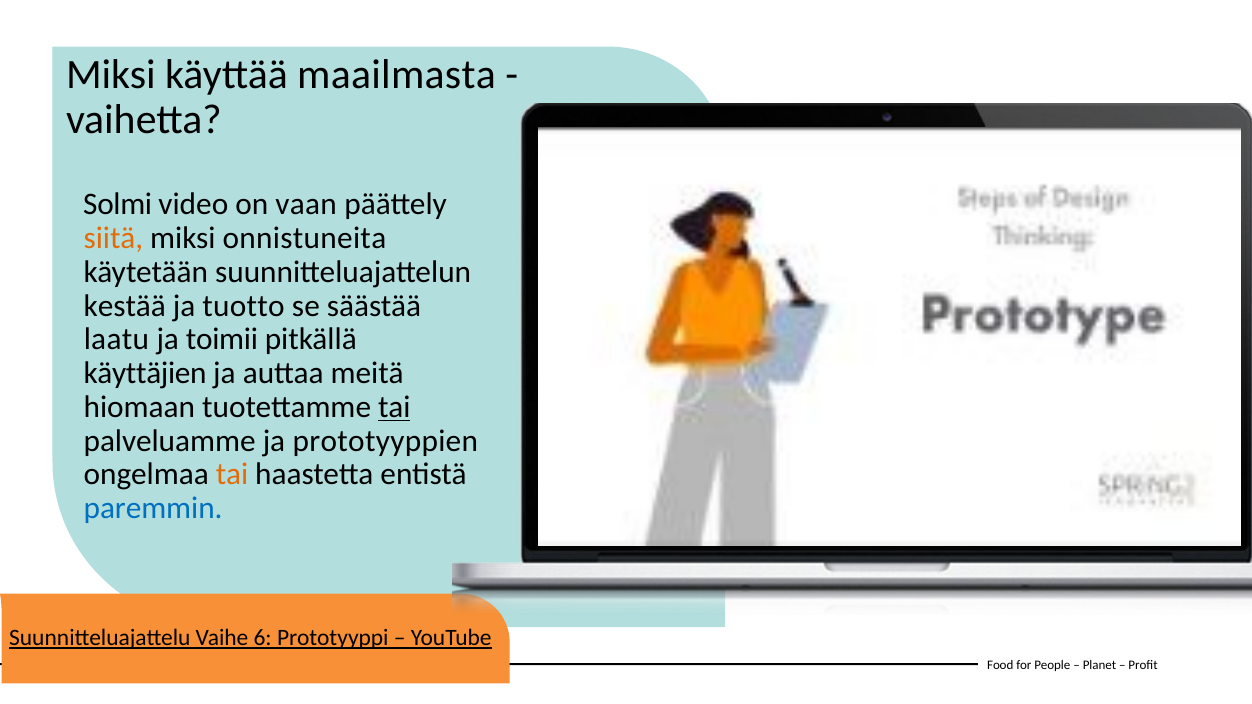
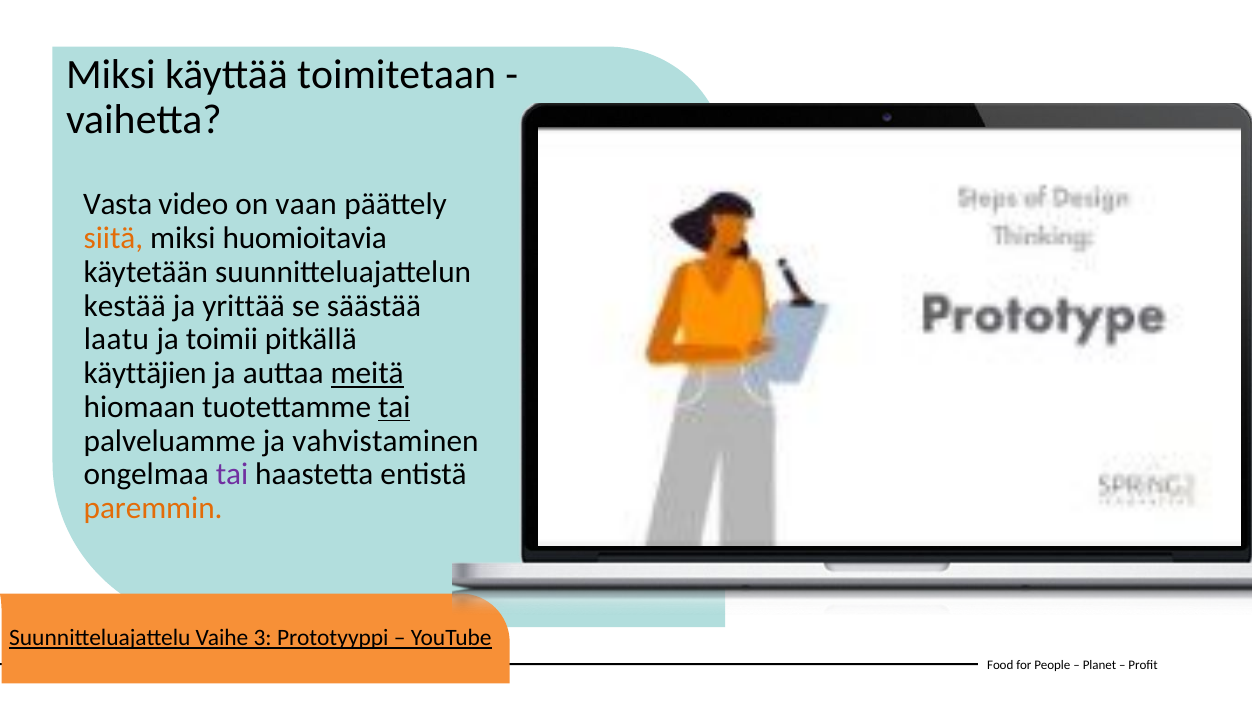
maailmasta: maailmasta -> toimitetaan
Solmi: Solmi -> Vasta
onnistuneita: onnistuneita -> huomioitavia
tuotto: tuotto -> yrittää
meitä underline: none -> present
prototyyppien: prototyyppien -> vahvistaminen
tai at (232, 475) colour: orange -> purple
paremmin colour: blue -> orange
6: 6 -> 3
